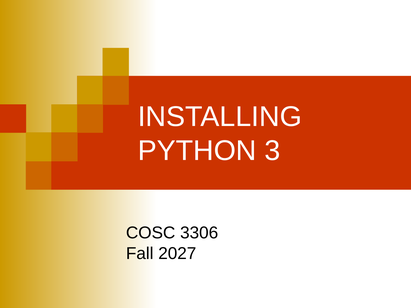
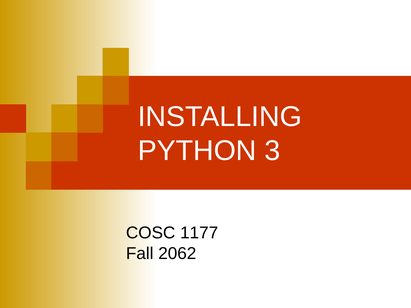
3306: 3306 -> 1177
2027: 2027 -> 2062
